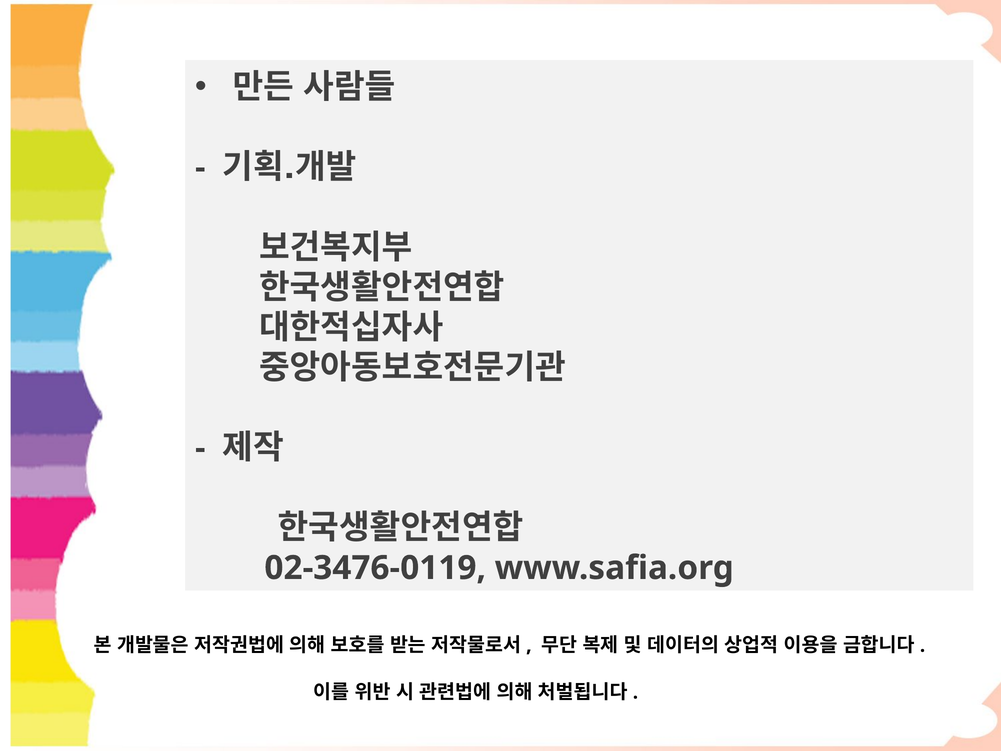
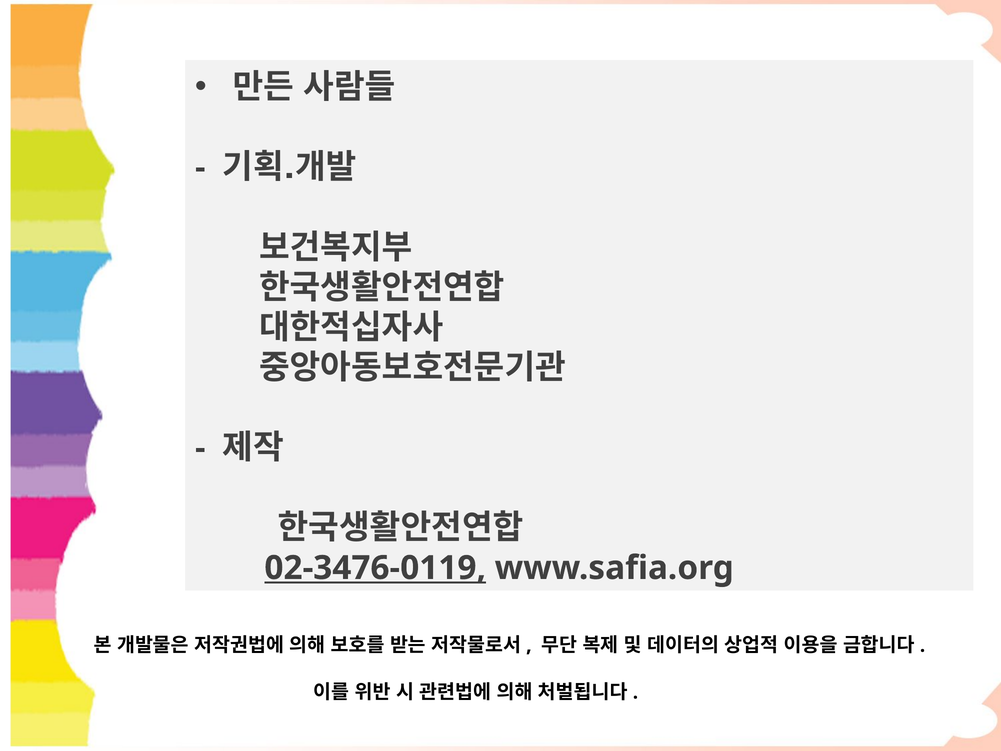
02-3476-0119 underline: none -> present
